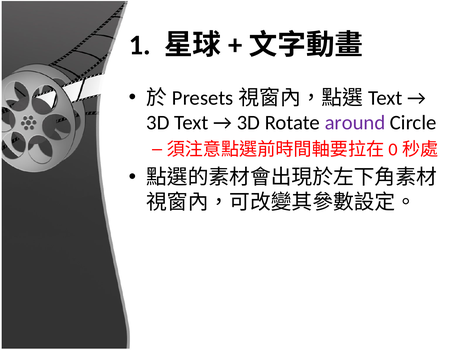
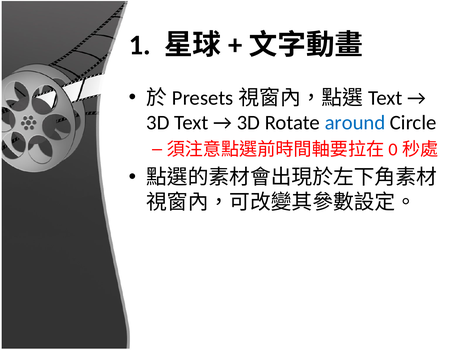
around colour: purple -> blue
